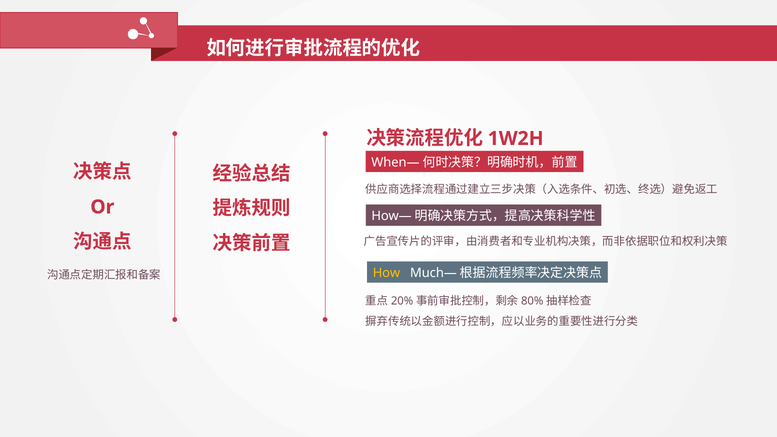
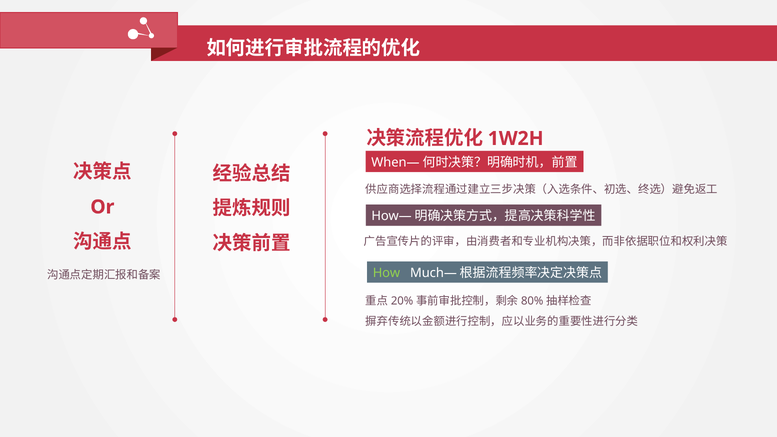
How colour: yellow -> light green
